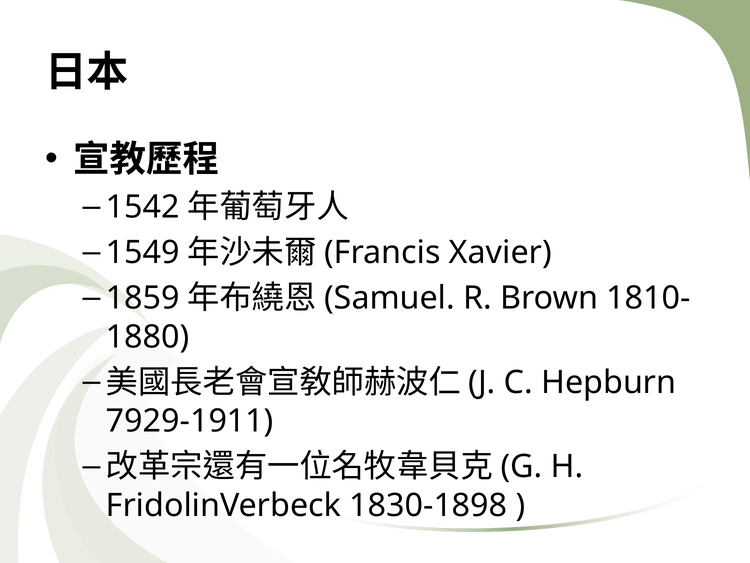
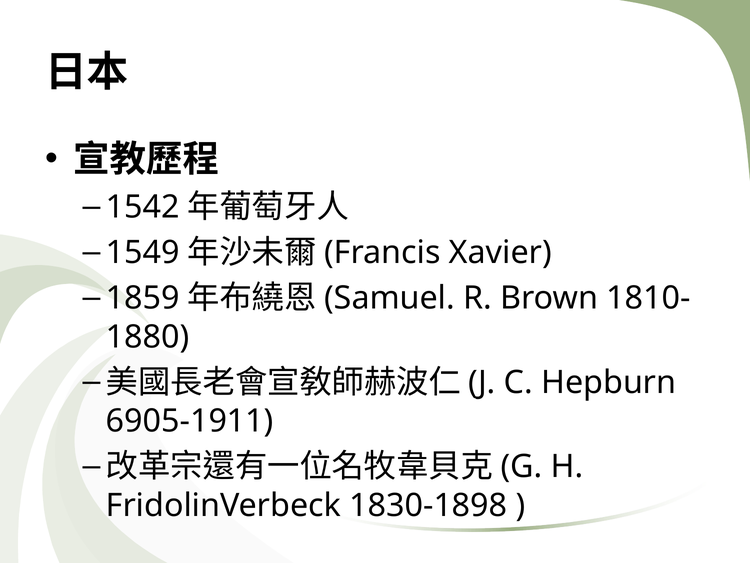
7929-1911: 7929-1911 -> 6905-1911
